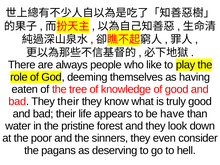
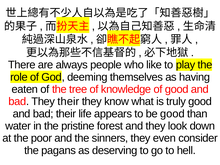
be have: have -> good
